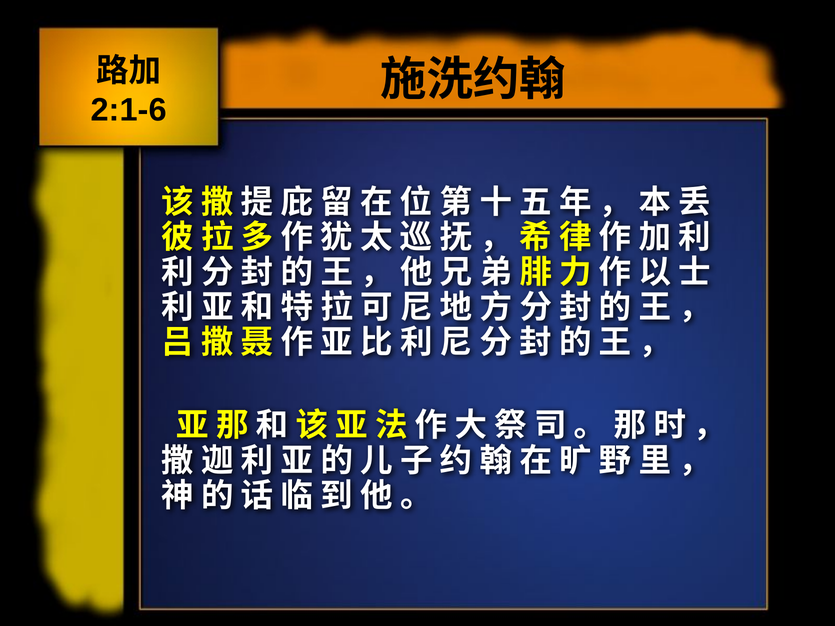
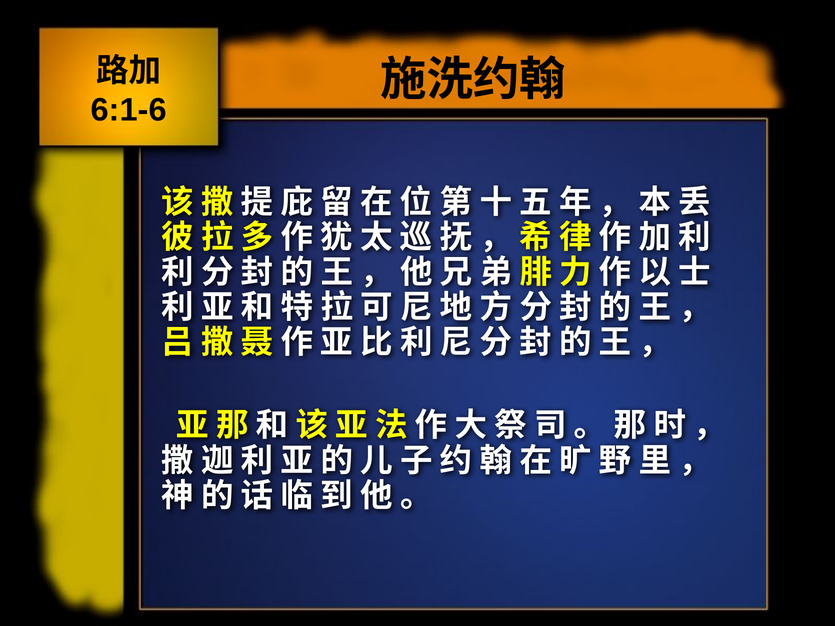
2:1-6: 2:1-6 -> 6:1-6
